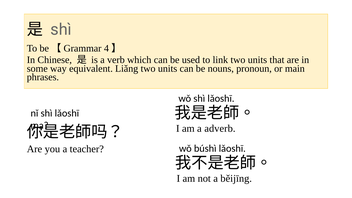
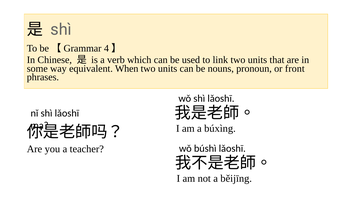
Liǎng: Liǎng -> When
main: main -> front
adverb: adverb -> búxìng
